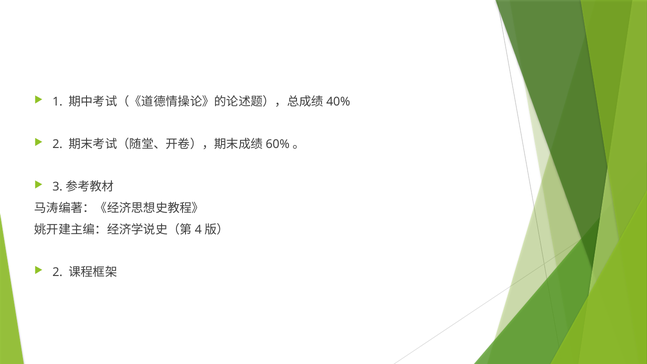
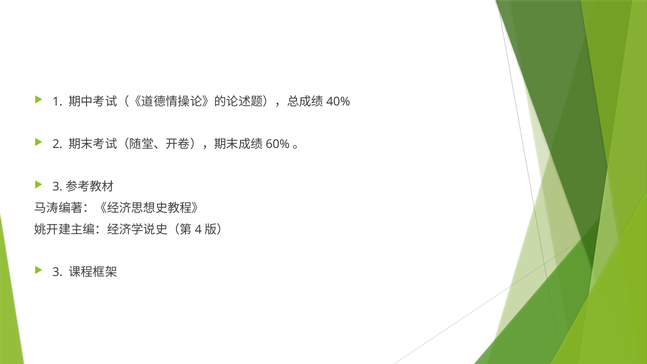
2 at (58, 272): 2 -> 3
